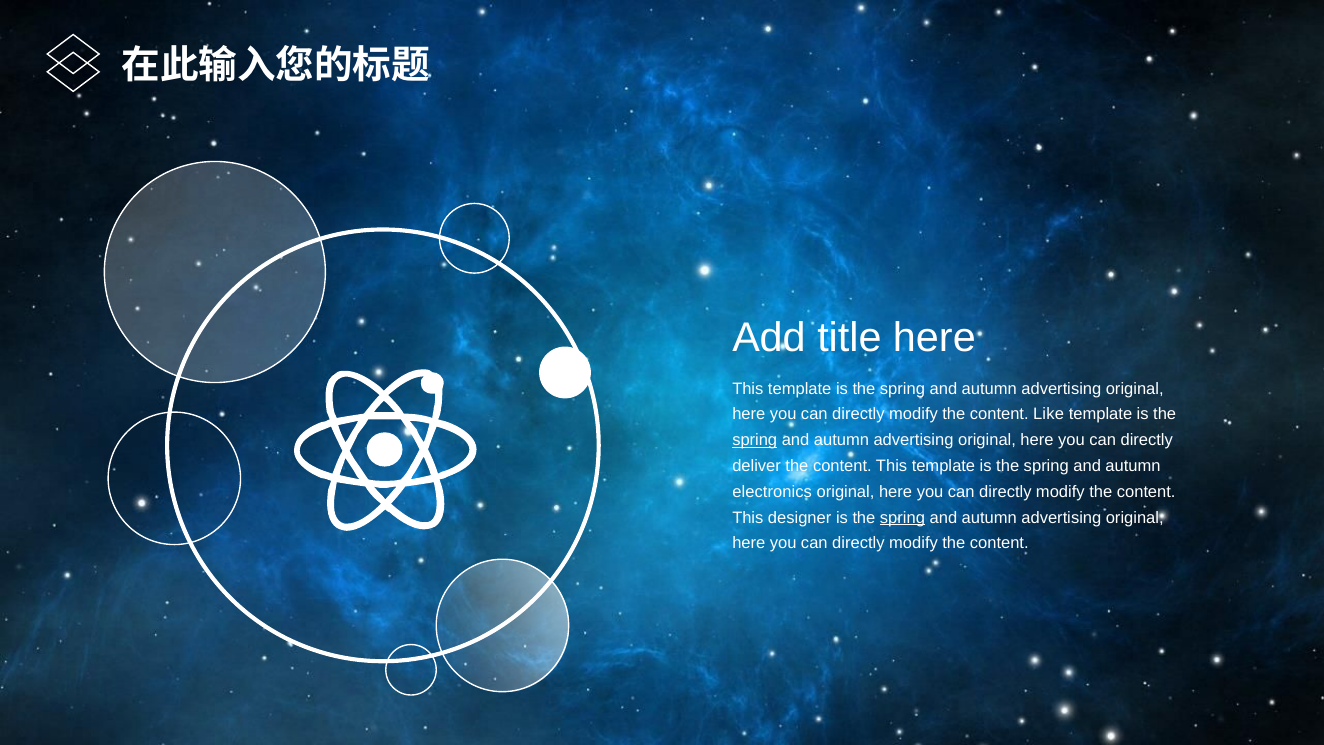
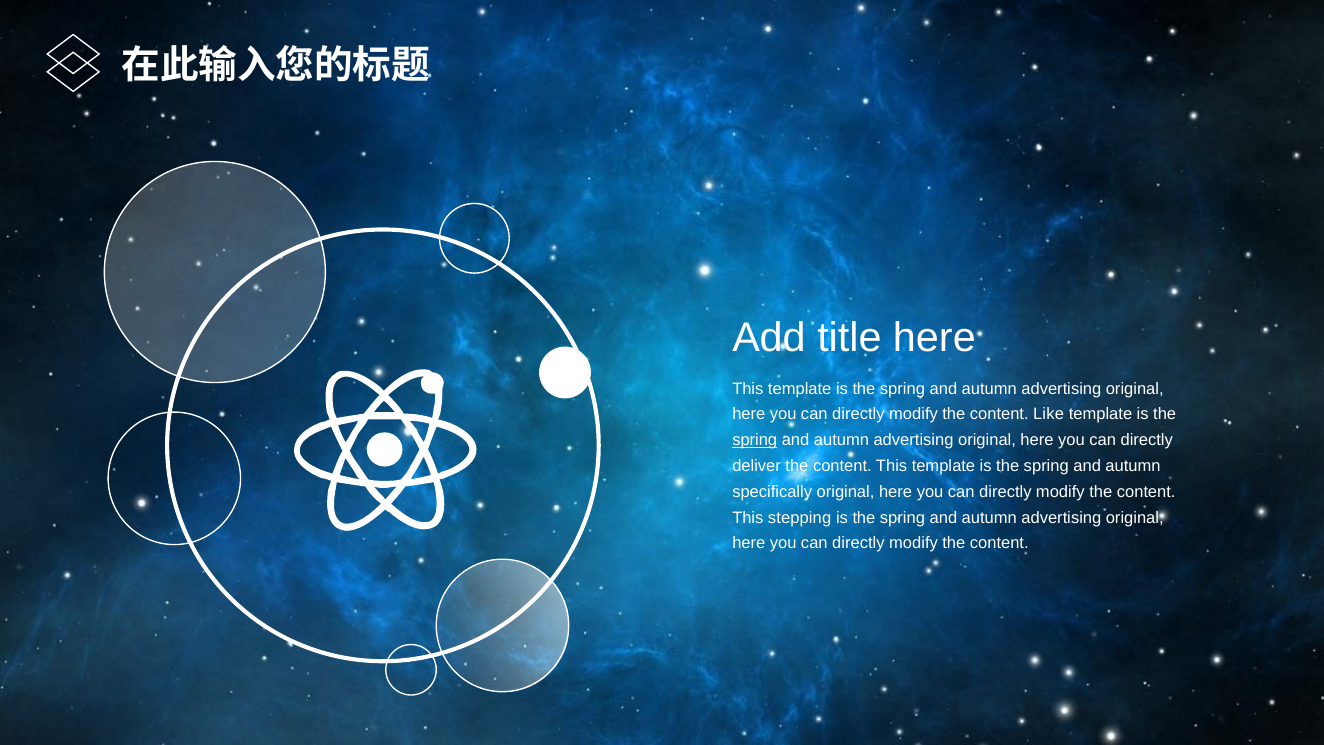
electronics: electronics -> specifically
designer: designer -> stepping
spring at (902, 517) underline: present -> none
